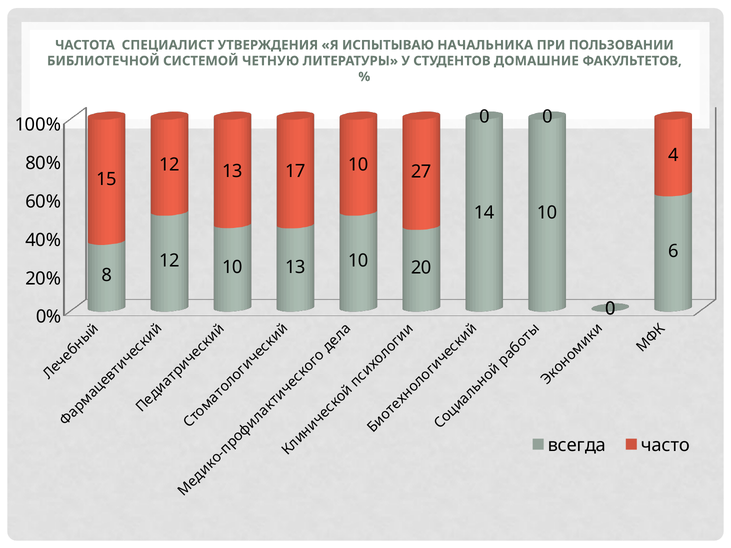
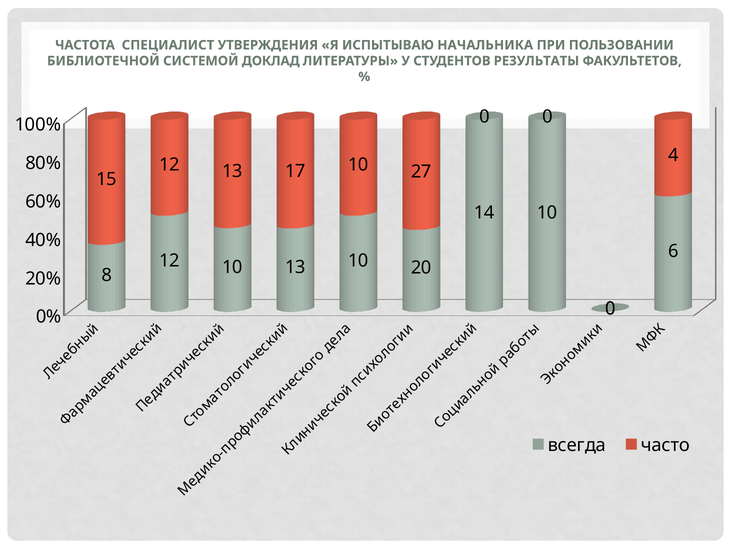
ЧЕТНУЮ: ЧЕТНУЮ -> ДОКЛАД
ДОМАШНИЕ: ДОМАШНИЕ -> РЕЗУЛЬТАТЫ
